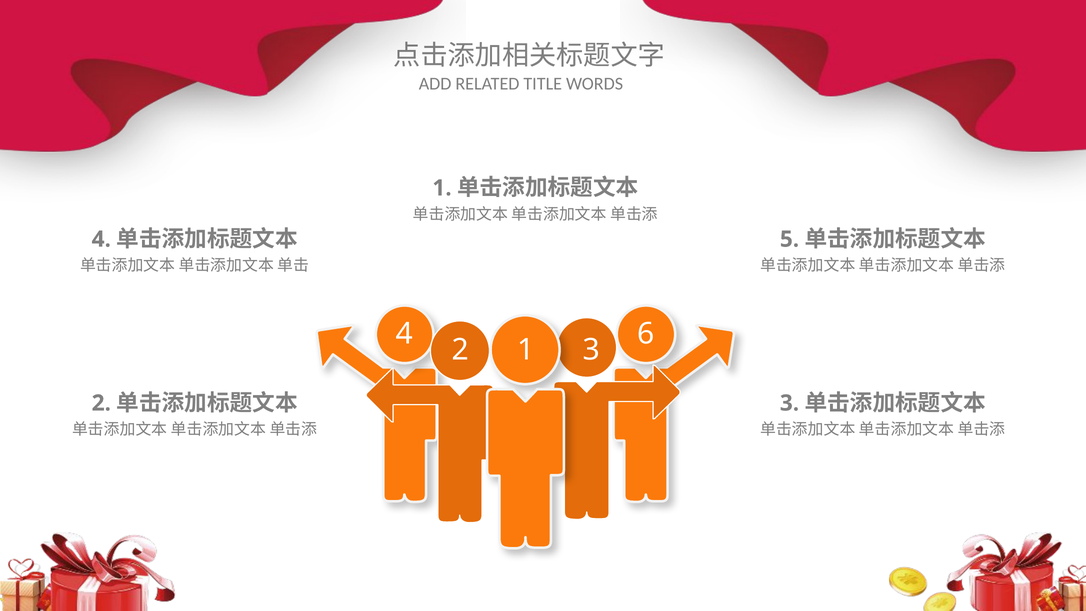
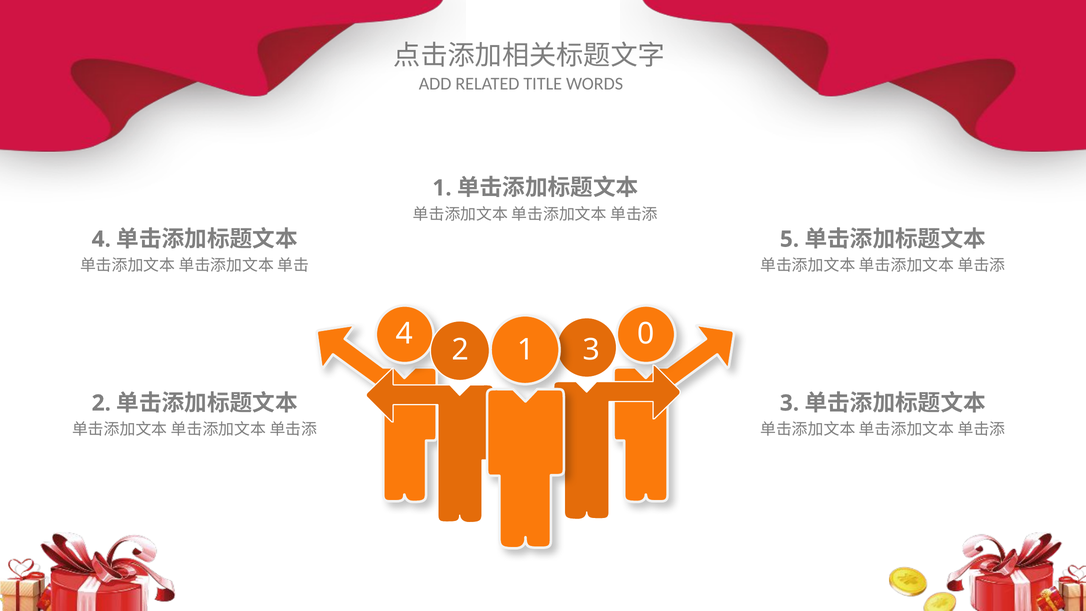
6: 6 -> 0
